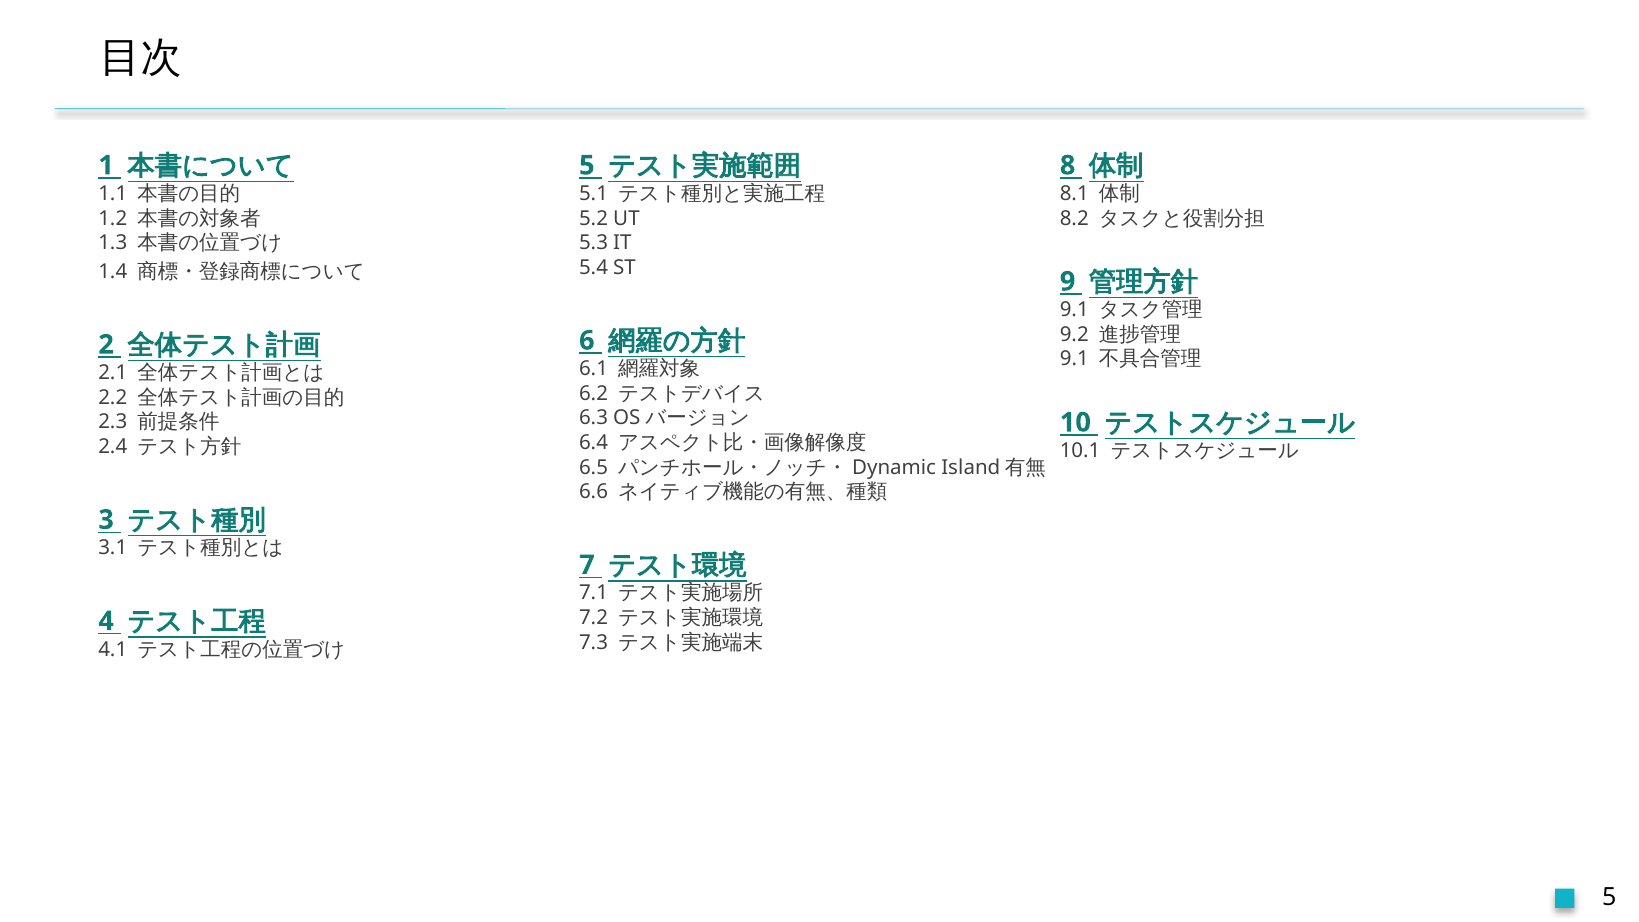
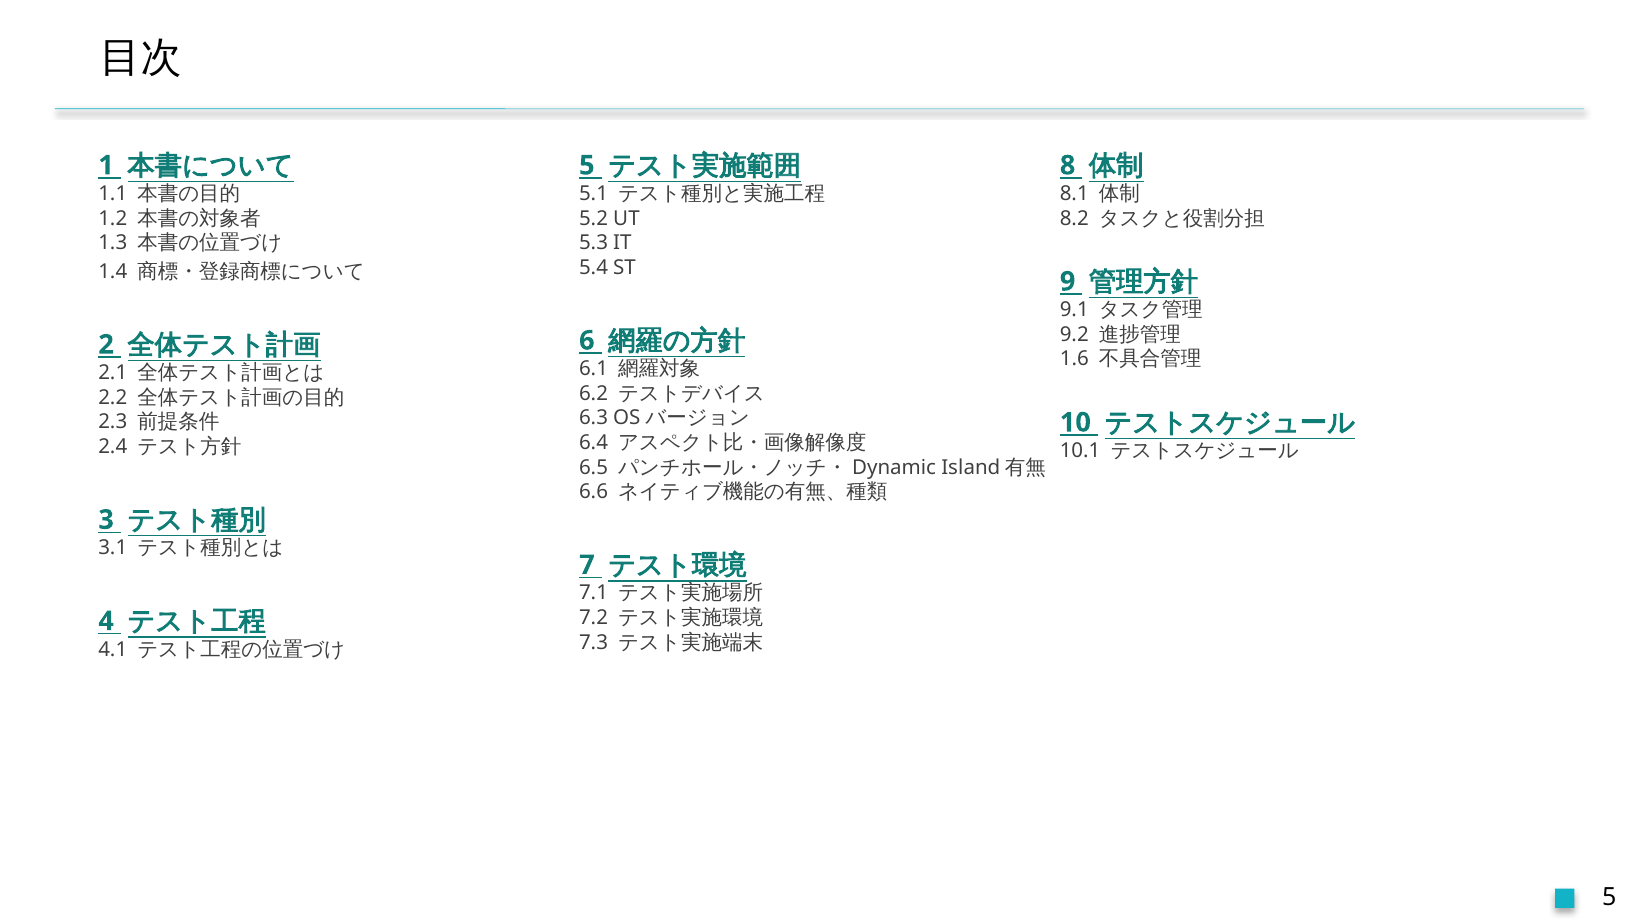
9.1 at (1074, 359): 9.1 -> 1.6
